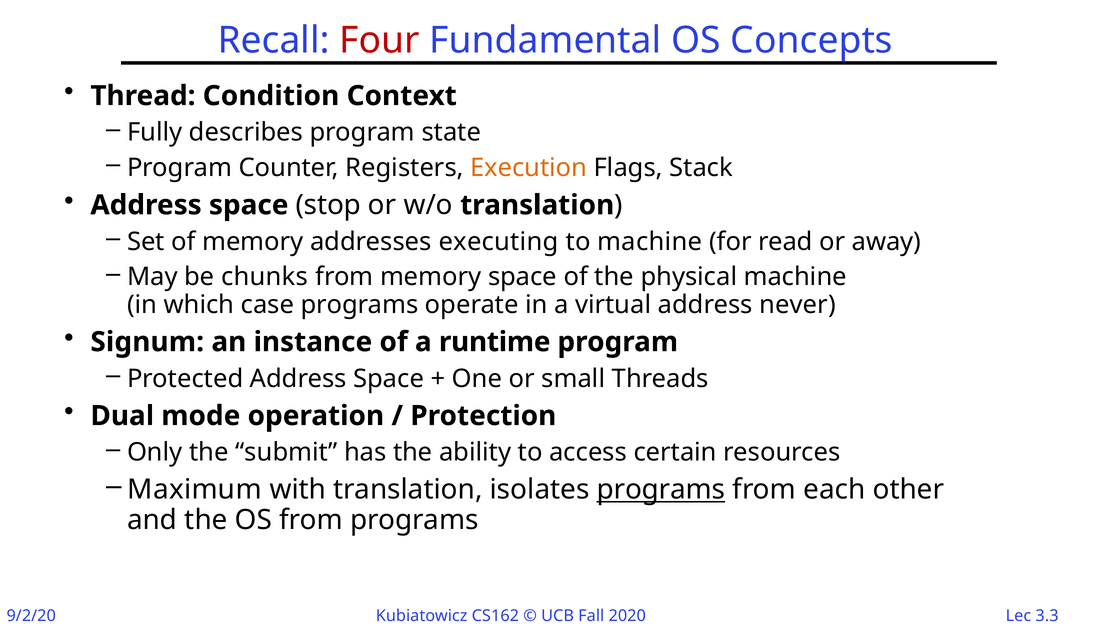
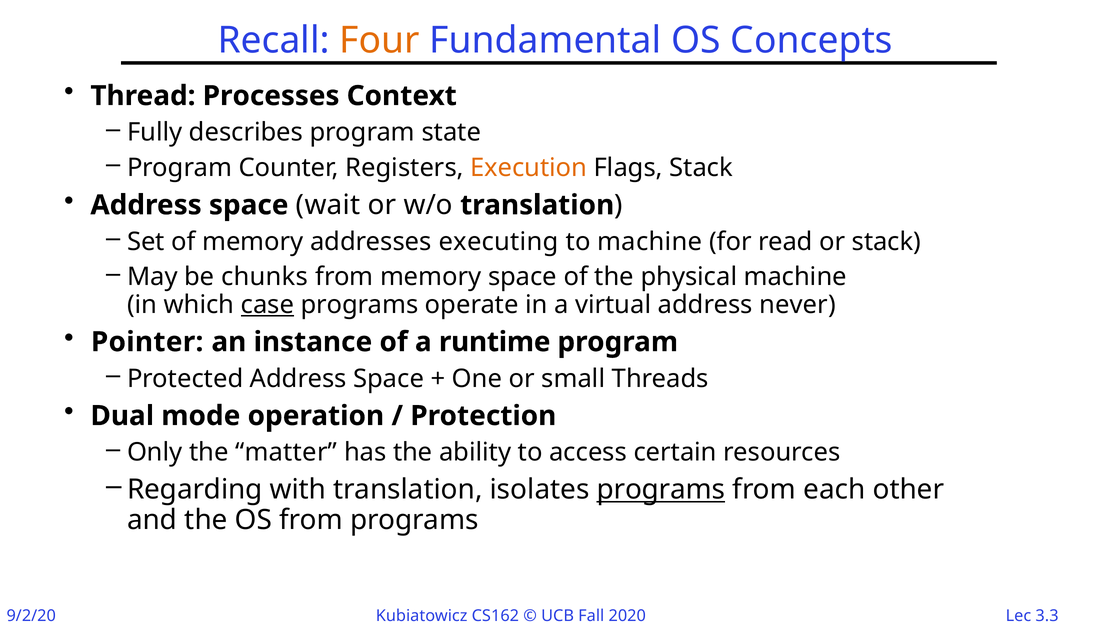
Four colour: red -> orange
Condition: Condition -> Processes
stop: stop -> wait
or away: away -> stack
case underline: none -> present
Signum: Signum -> Pointer
submit: submit -> matter
Maximum: Maximum -> Regarding
